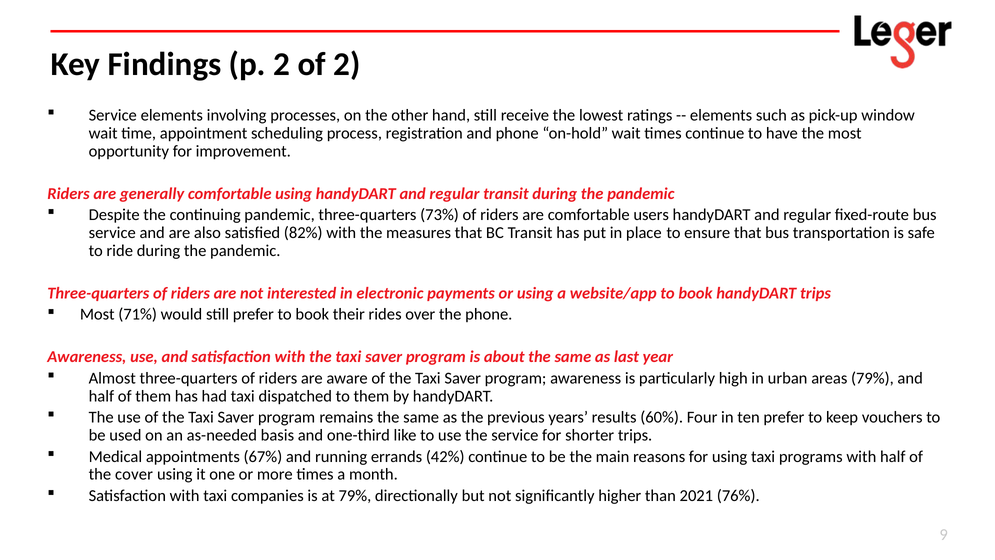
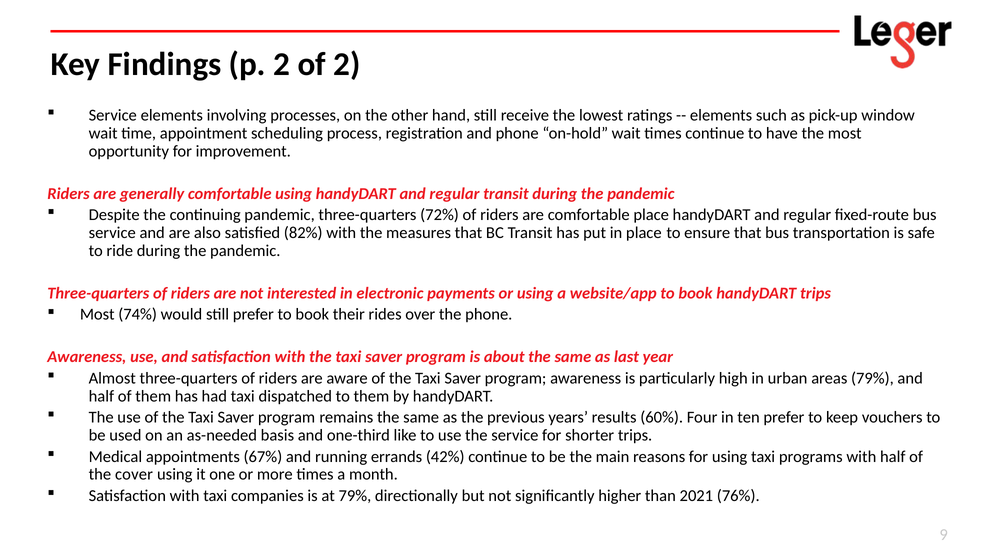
73%: 73% -> 72%
comfortable users: users -> place
71%: 71% -> 74%
